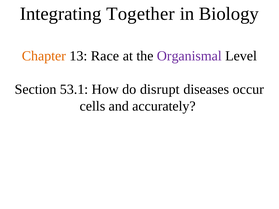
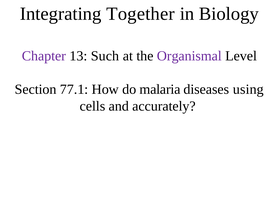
Chapter colour: orange -> purple
Race: Race -> Such
53.1: 53.1 -> 77.1
disrupt: disrupt -> malaria
occur: occur -> using
